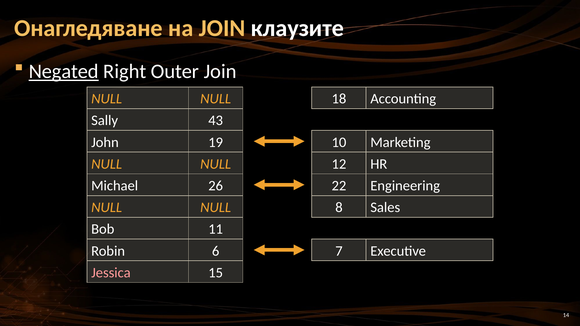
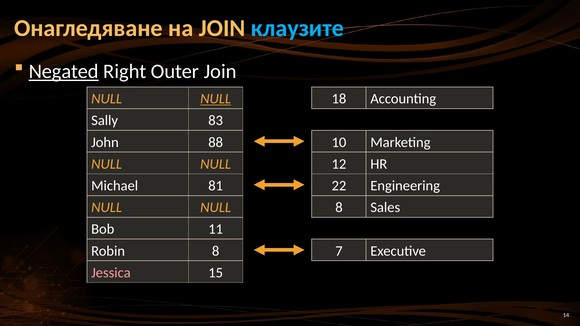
клаузите colour: white -> light blue
NULL at (216, 99) underline: none -> present
43: 43 -> 83
19: 19 -> 88
26: 26 -> 81
Robin 6: 6 -> 8
